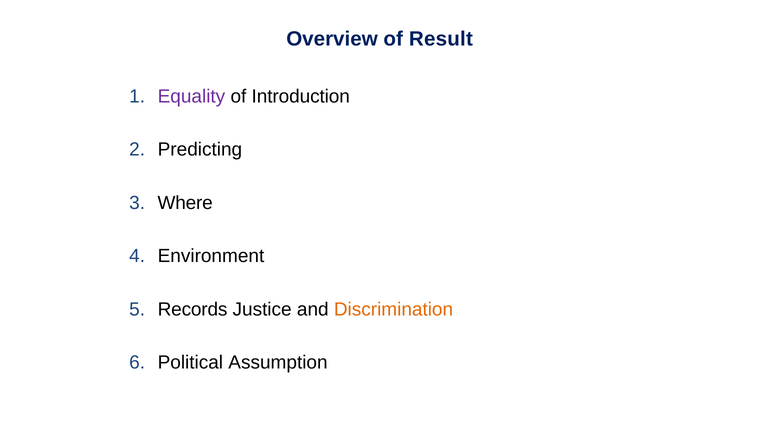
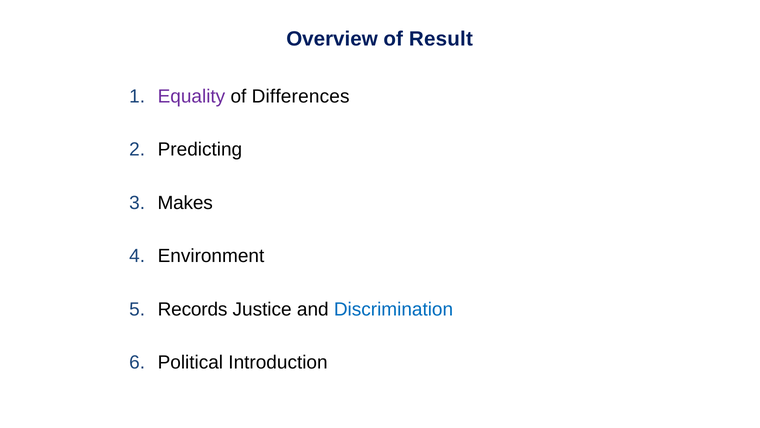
Introduction: Introduction -> Differences
Where: Where -> Makes
Discrimination colour: orange -> blue
Assumption: Assumption -> Introduction
